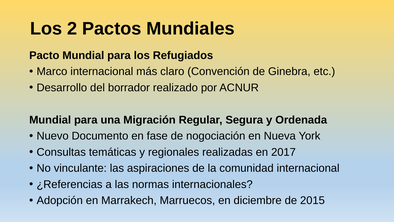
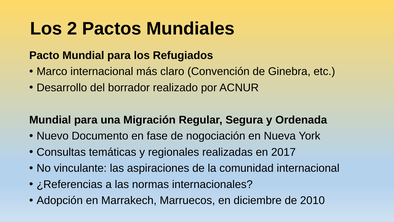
2015: 2015 -> 2010
